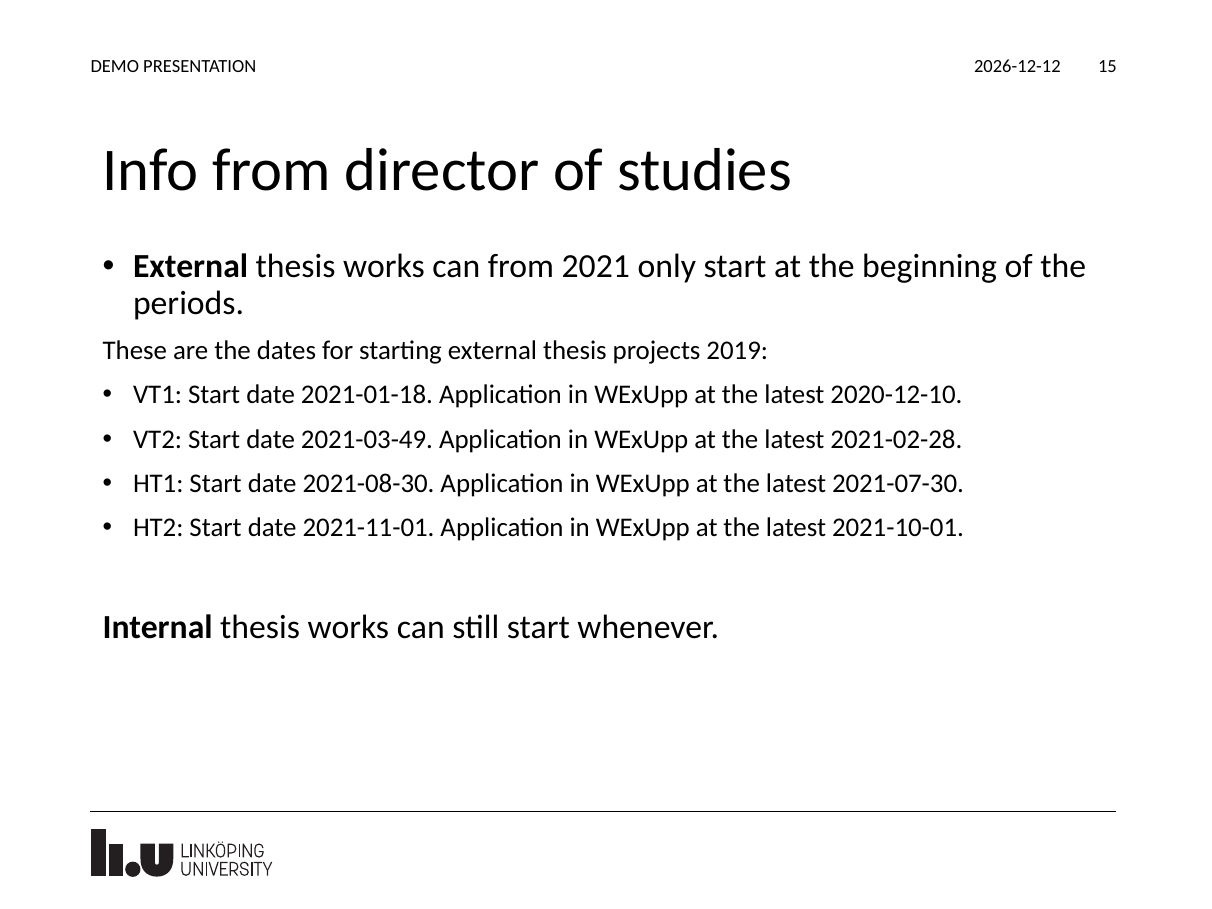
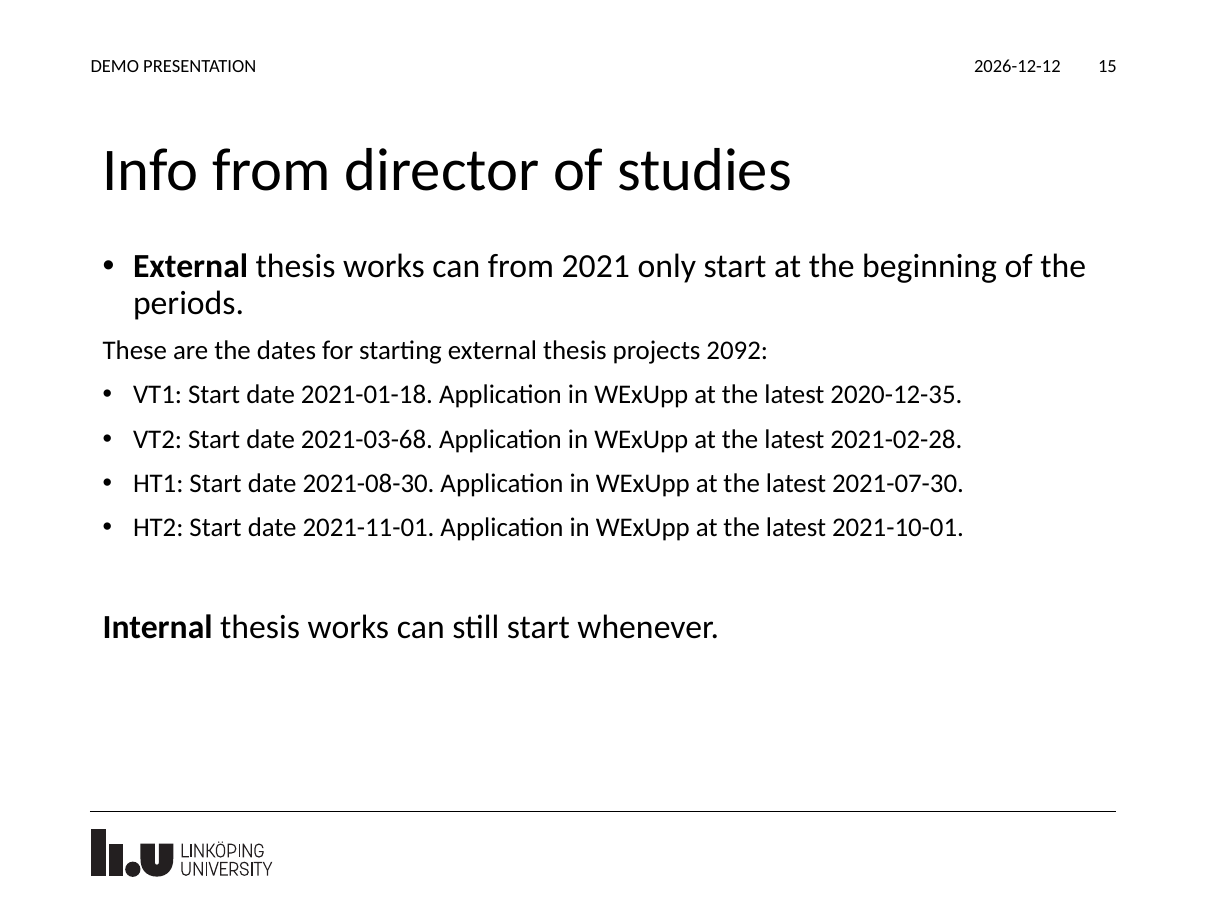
2019: 2019 -> 2092
2020-12-10: 2020-12-10 -> 2020-12-35
2021-03-49: 2021-03-49 -> 2021-03-68
